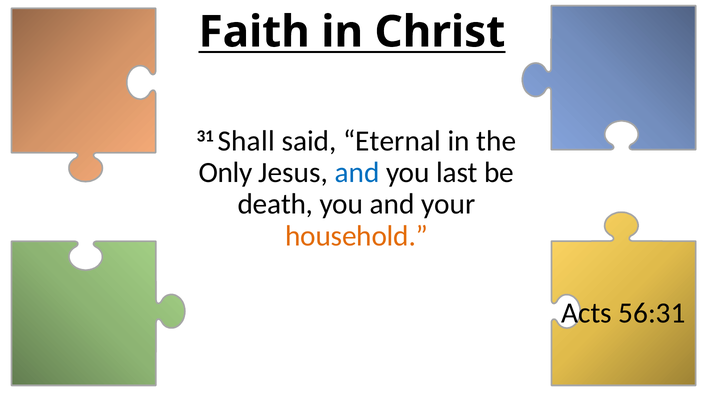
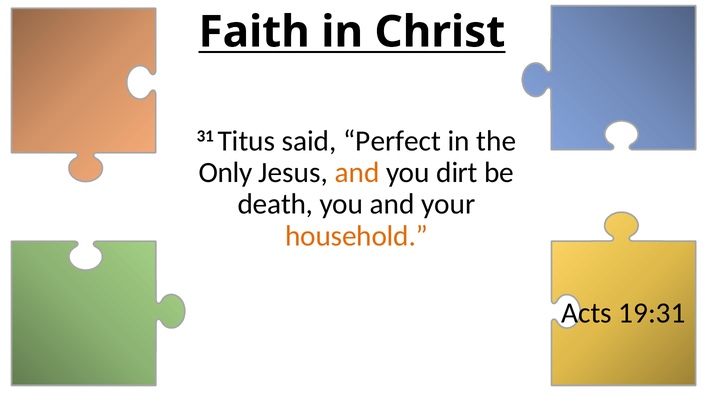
Shall: Shall -> Titus
Eternal: Eternal -> Perfect
and at (357, 173) colour: blue -> orange
last: last -> dirt
56:31: 56:31 -> 19:31
